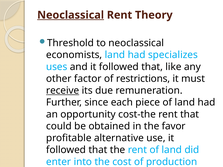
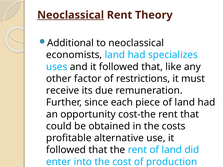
Threshold: Threshold -> Additional
receive underline: present -> none
favor: favor -> costs
